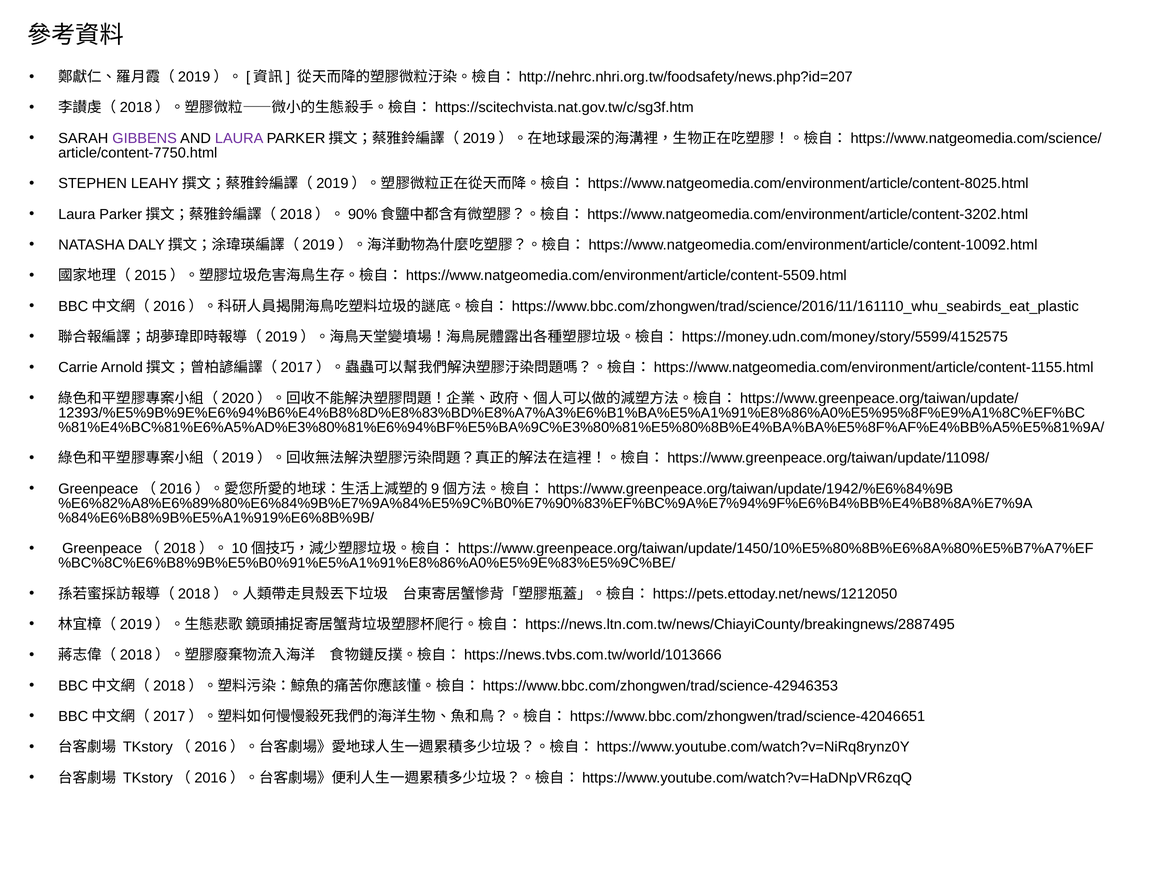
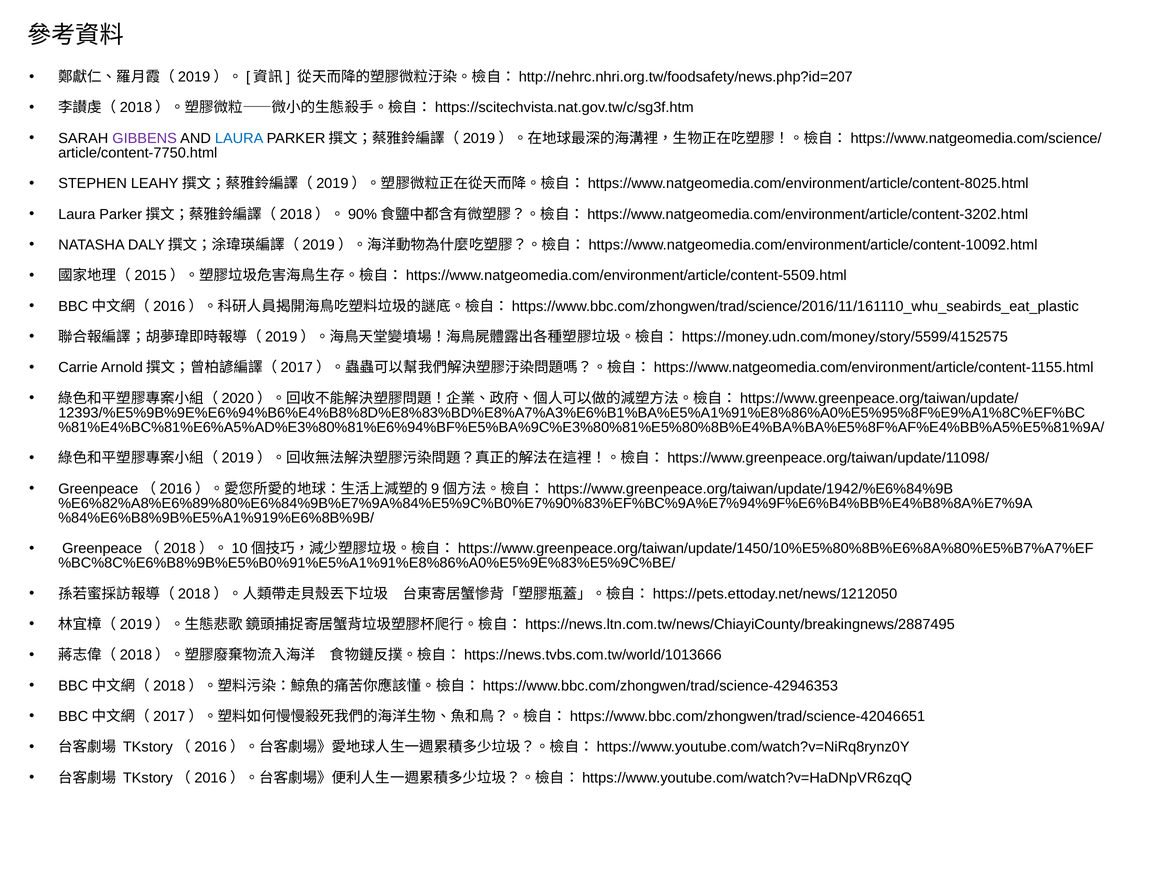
LAURA at (239, 138) colour: purple -> blue
